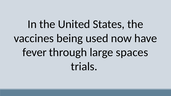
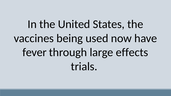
spaces: spaces -> effects
